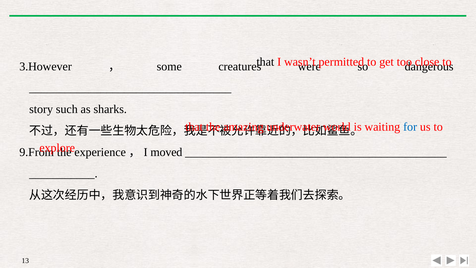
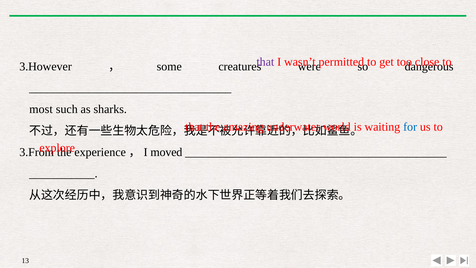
that at (265, 62) colour: black -> purple
story: story -> most
9.From: 9.From -> 3.From
